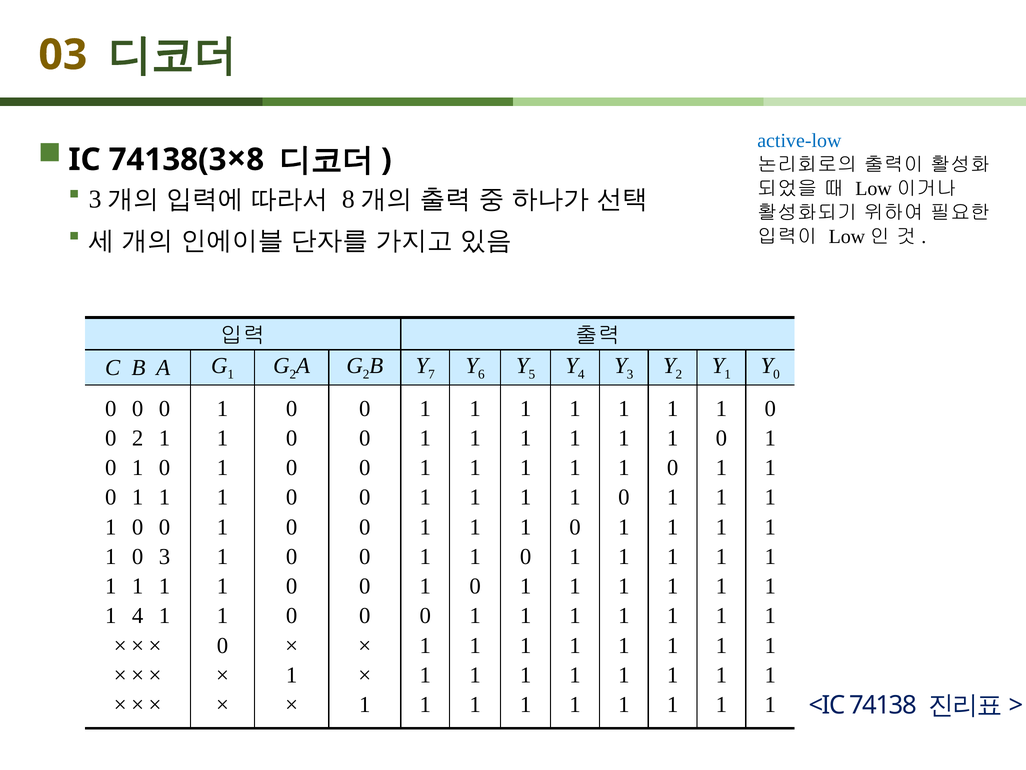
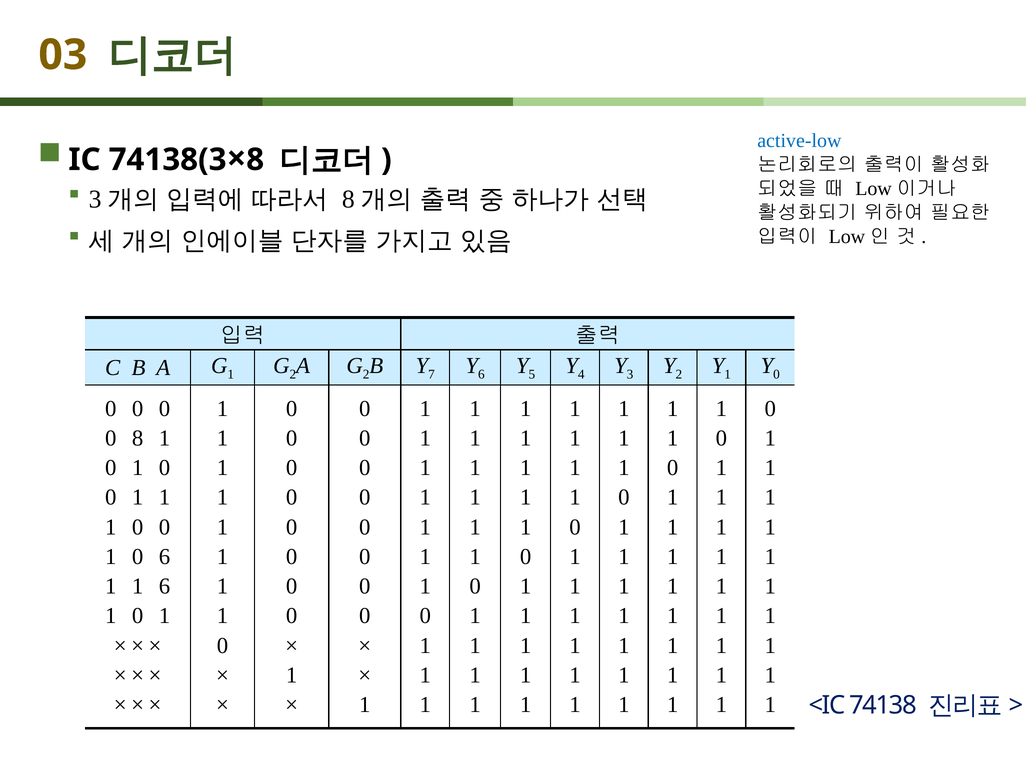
0 2: 2 -> 8
0 3: 3 -> 6
1 at (164, 586): 1 -> 6
4 at (138, 616): 4 -> 0
